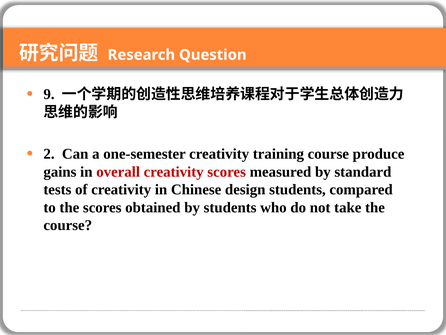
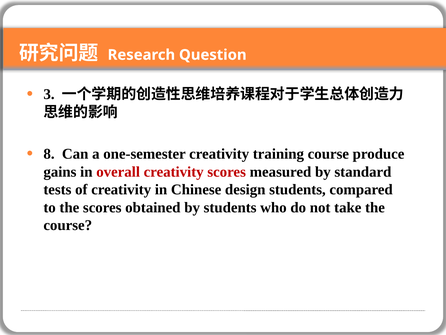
9: 9 -> 3
2: 2 -> 8
